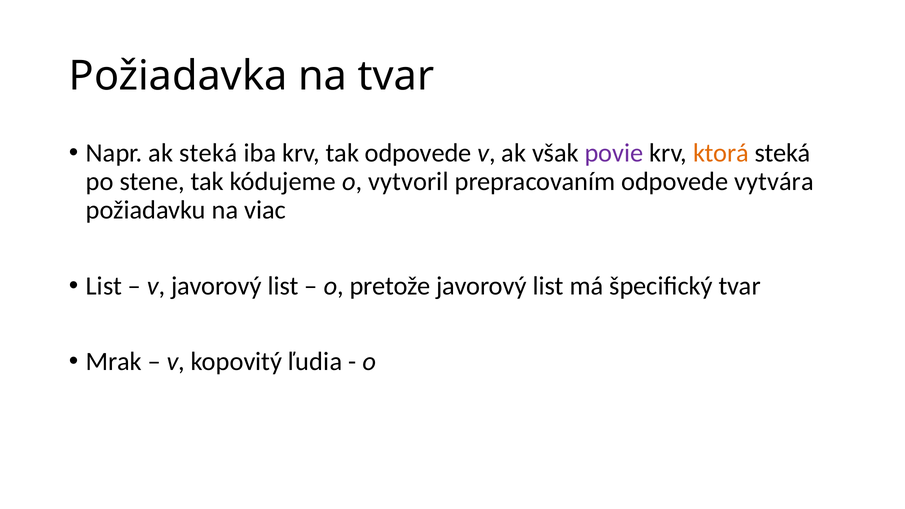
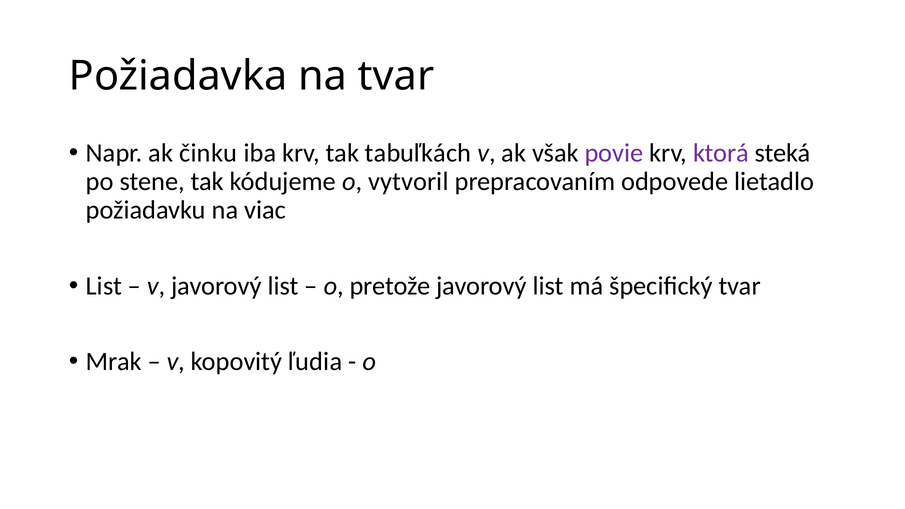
ak steká: steká -> činku
tak odpovede: odpovede -> tabuľkách
ktorá colour: orange -> purple
vytvára: vytvára -> lietadlo
